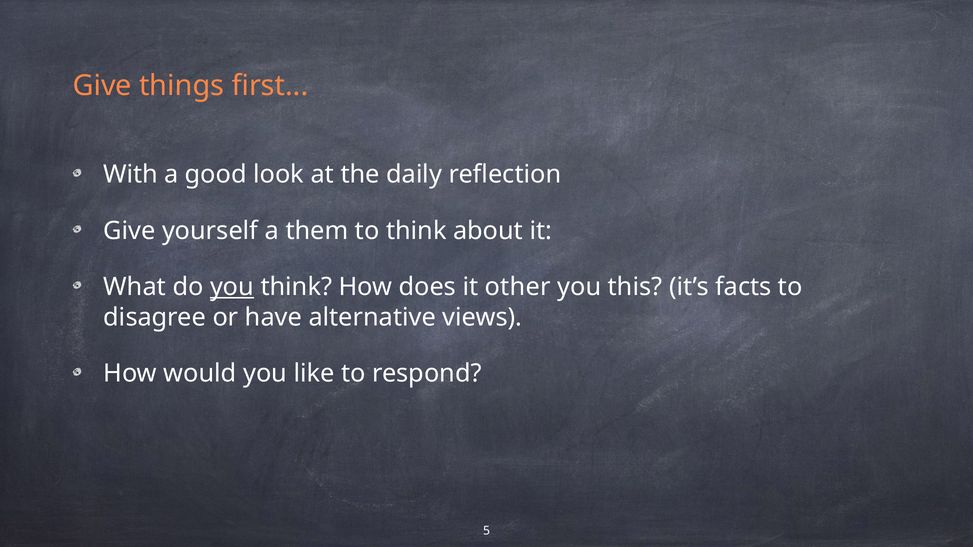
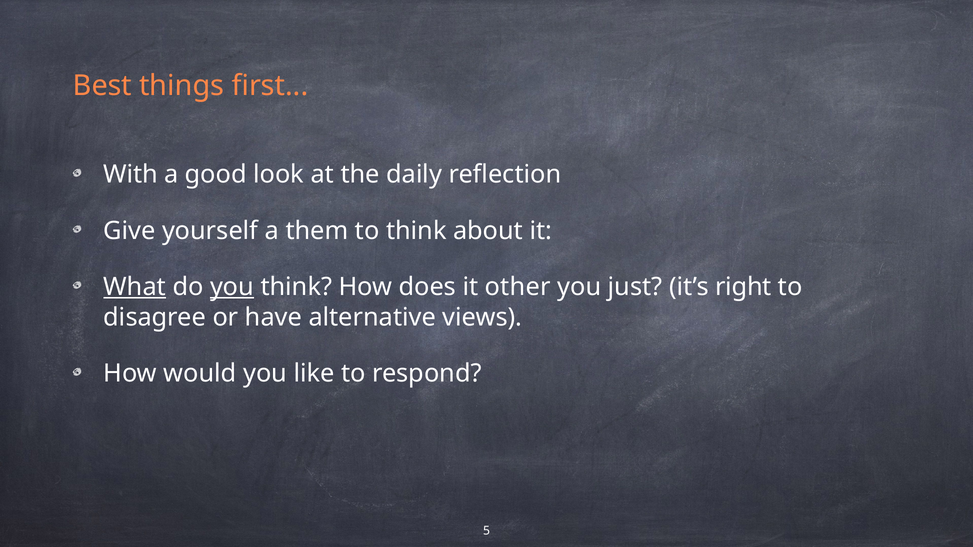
Give at (102, 86): Give -> Best
What underline: none -> present
this: this -> just
facts: facts -> right
